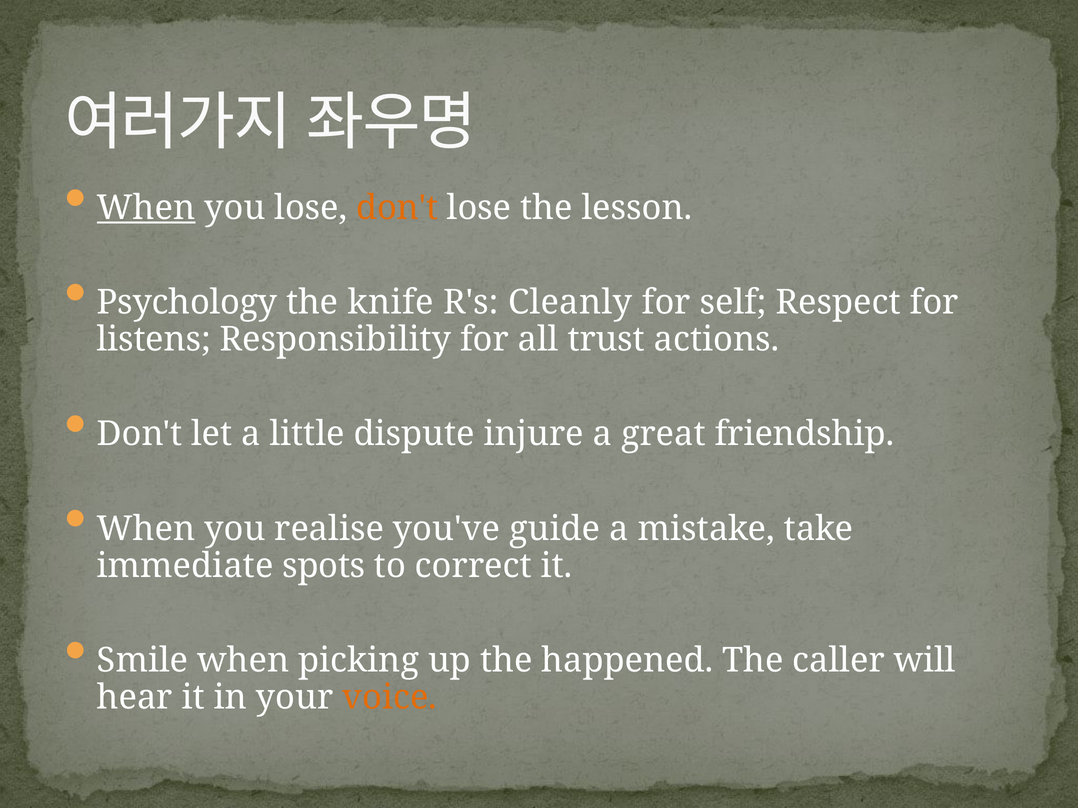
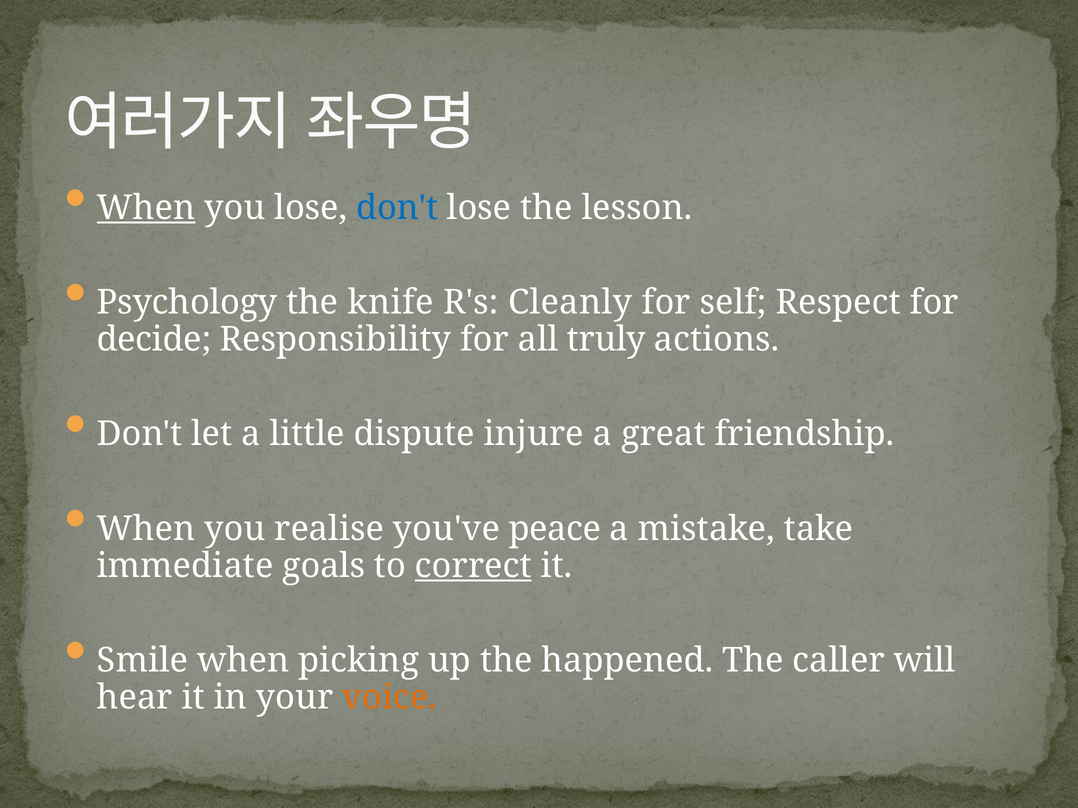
don't at (397, 208) colour: orange -> blue
listens: listens -> decide
trust: trust -> truly
guide: guide -> peace
spots: spots -> goals
correct underline: none -> present
